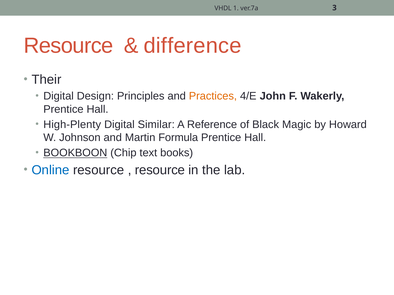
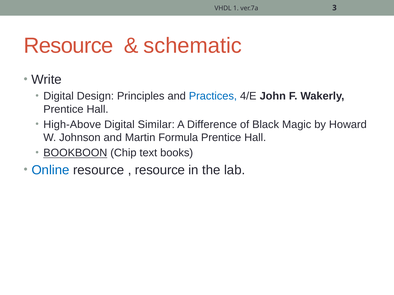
difference: difference -> schematic
Their: Their -> Write
Practices colour: orange -> blue
High-Plenty: High-Plenty -> High-Above
Reference: Reference -> Difference
